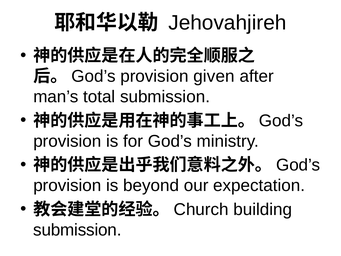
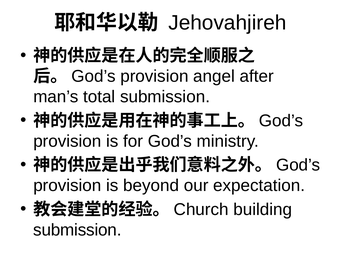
given: given -> angel
